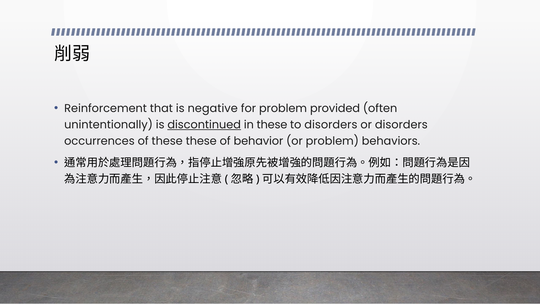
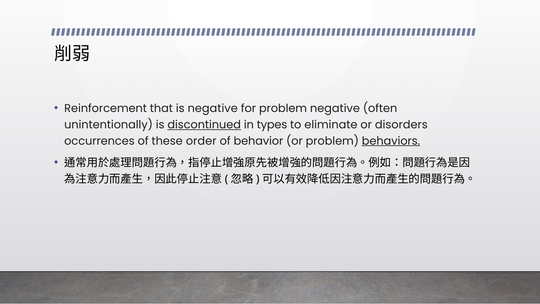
problem provided: provided -> negative
in these: these -> types
to disorders: disorders -> eliminate
these these: these -> order
behaviors underline: none -> present
